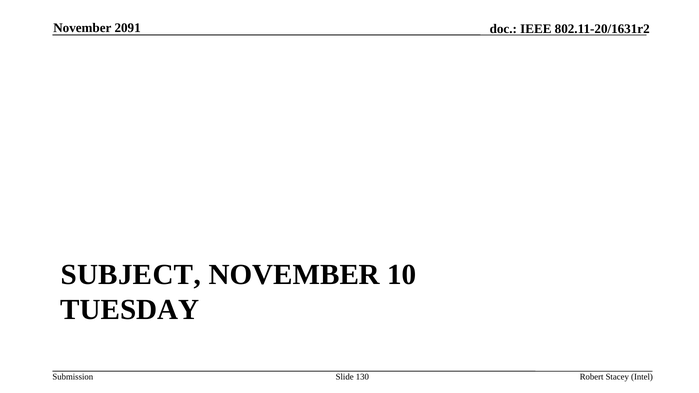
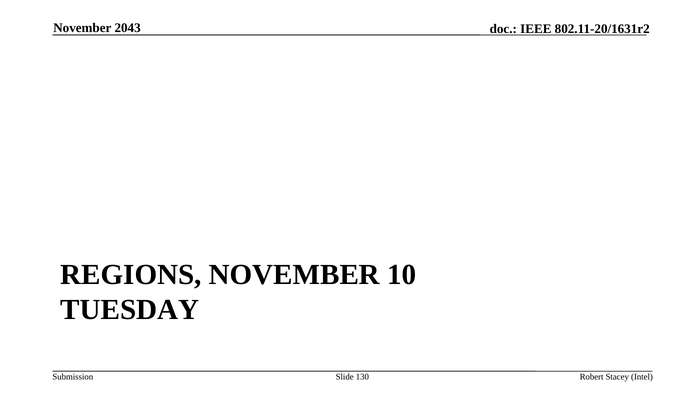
2091: 2091 -> 2043
SUBJECT: SUBJECT -> REGIONS
